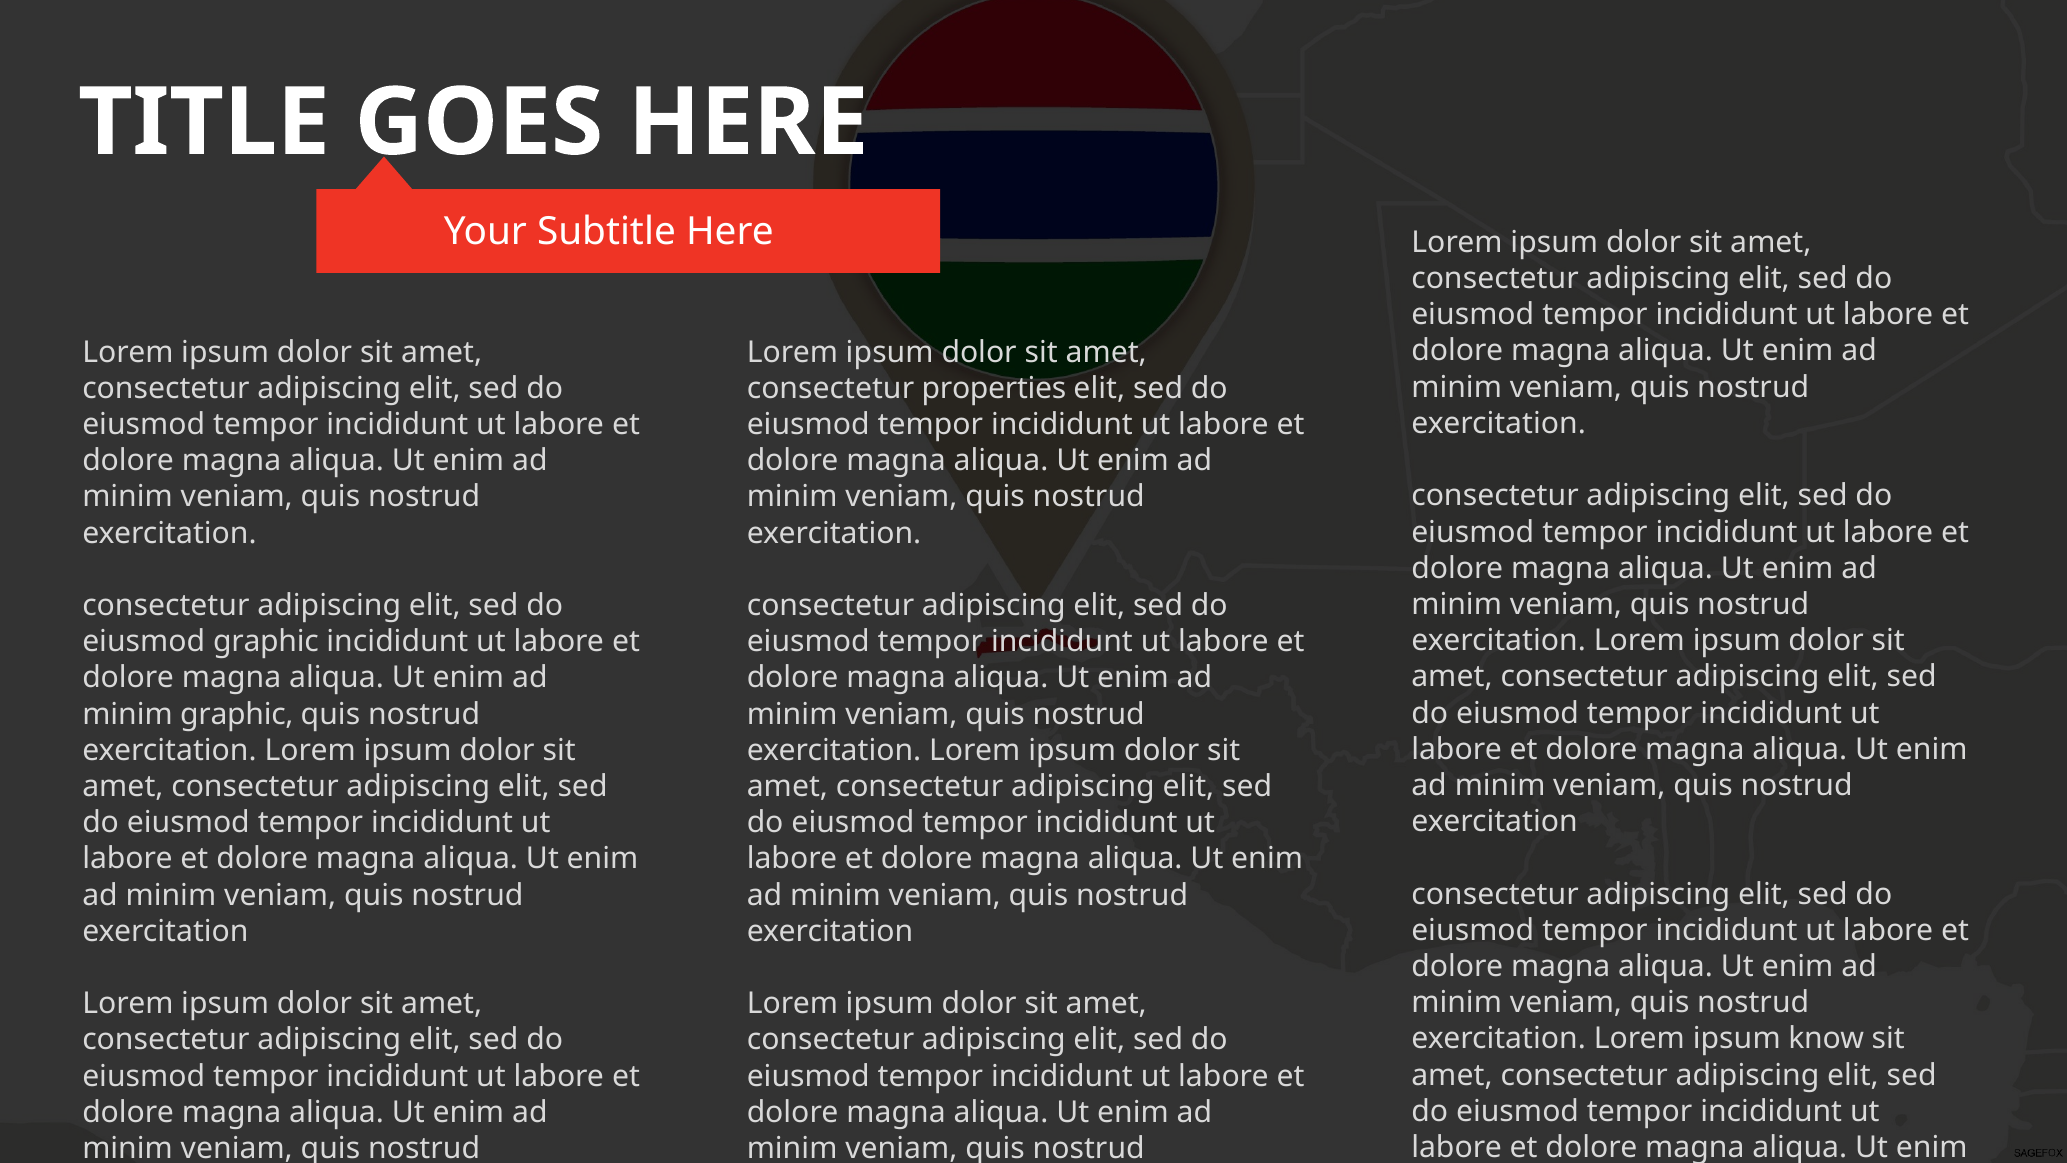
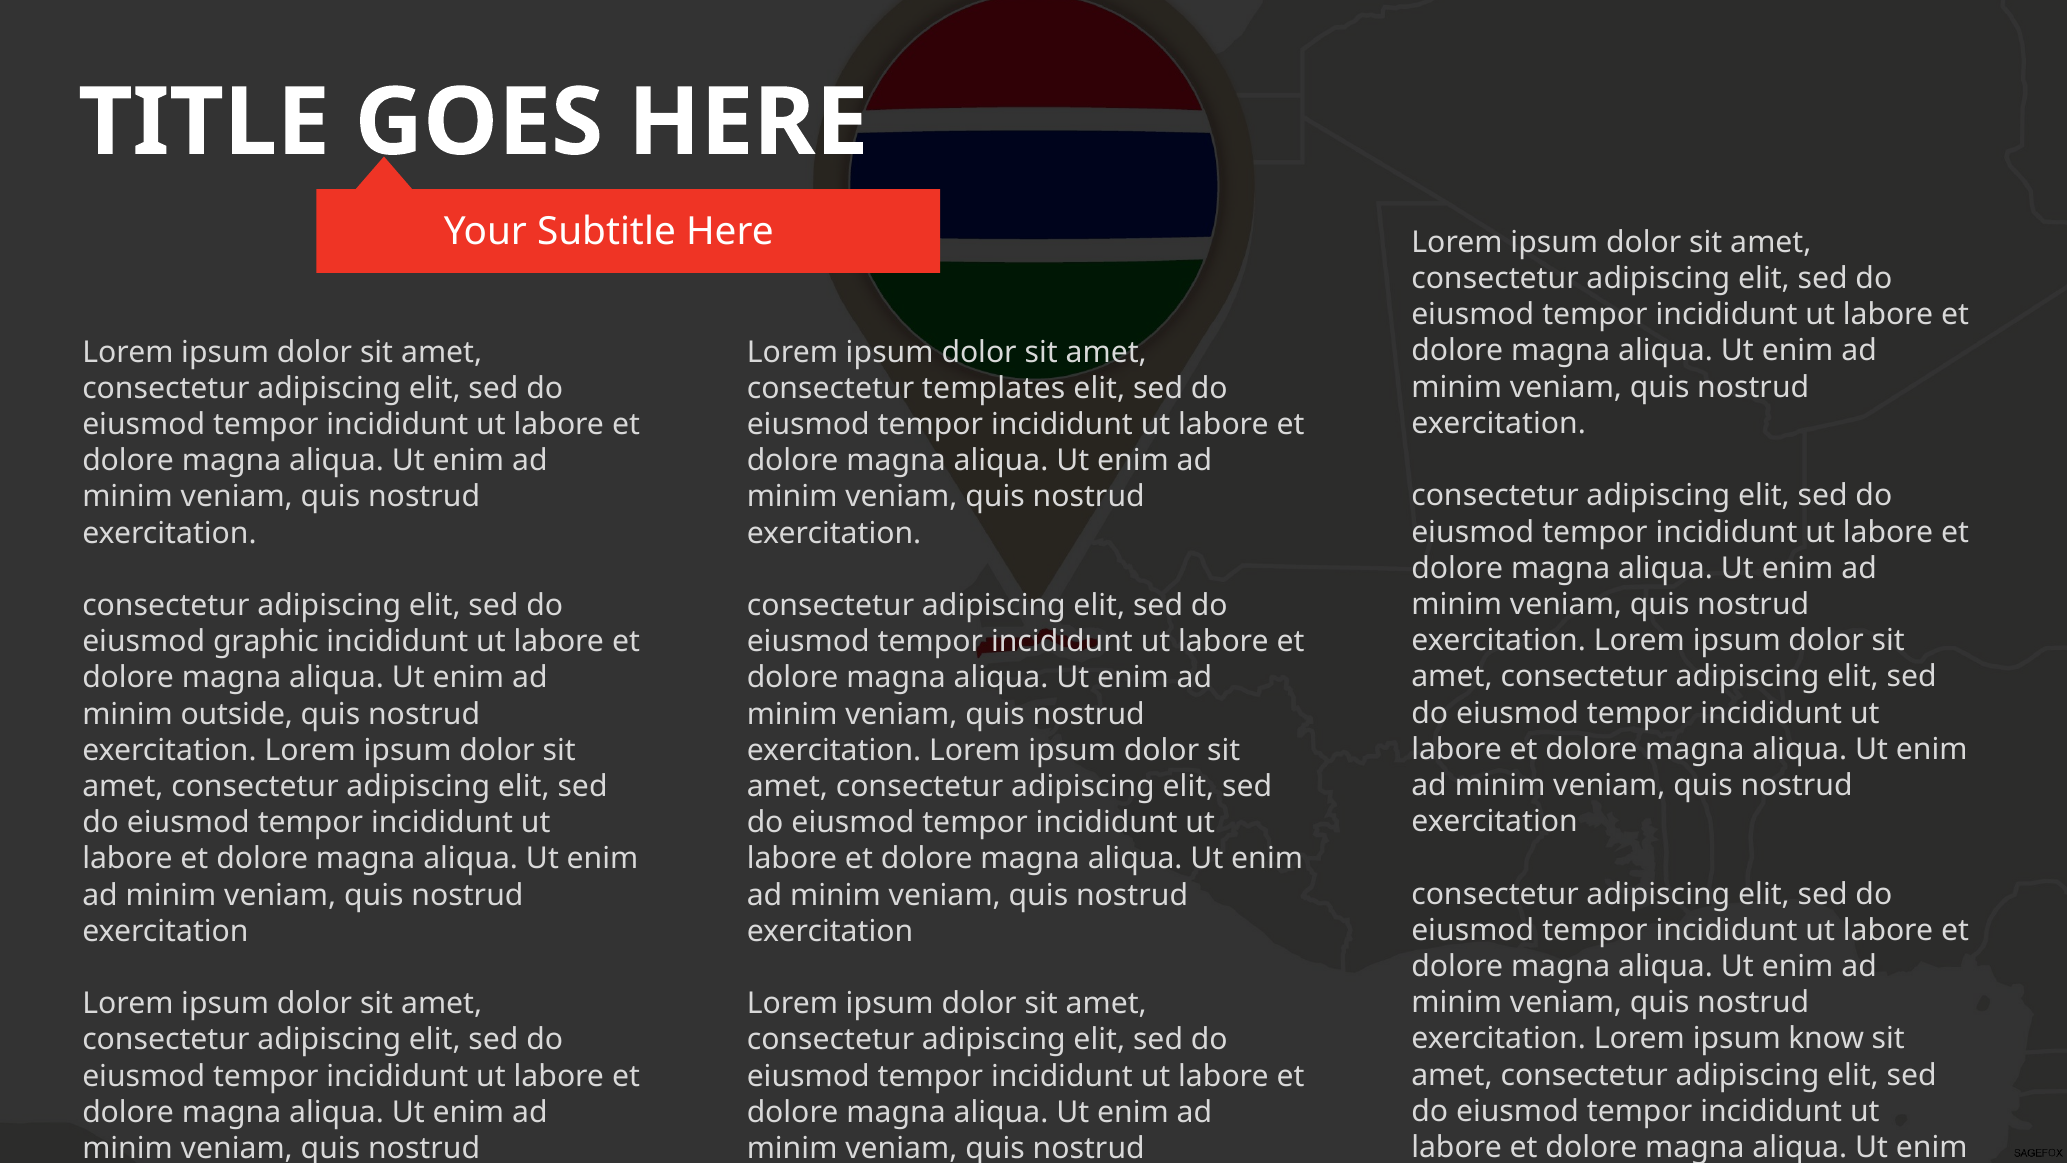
properties: properties -> templates
minim graphic: graphic -> outside
